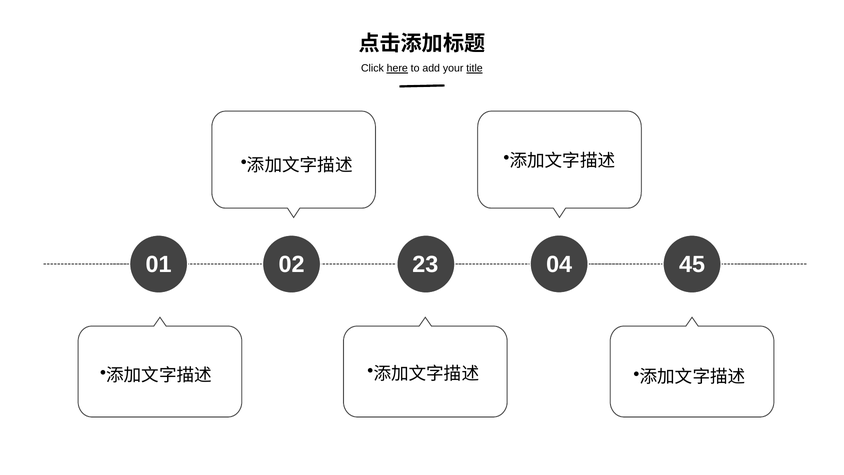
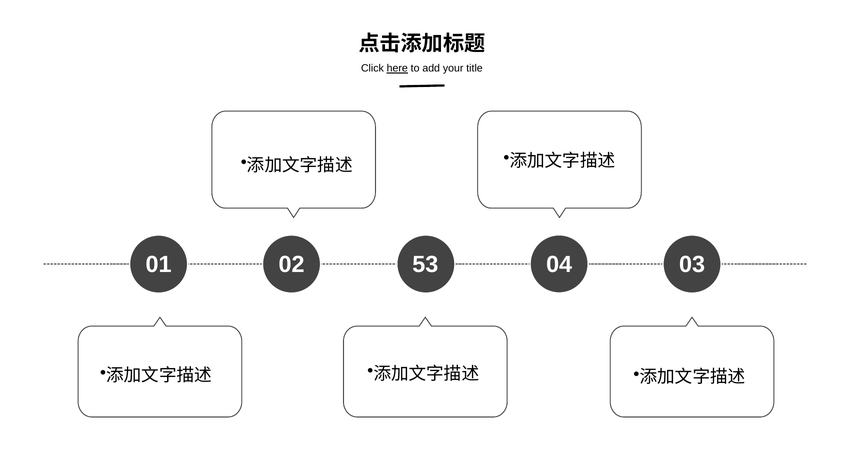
title underline: present -> none
23: 23 -> 53
45: 45 -> 03
